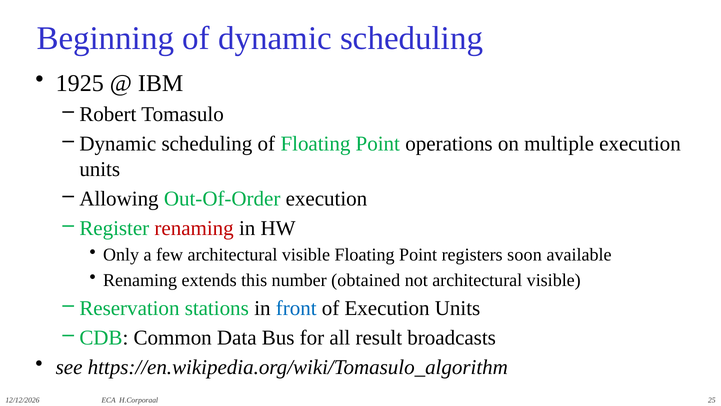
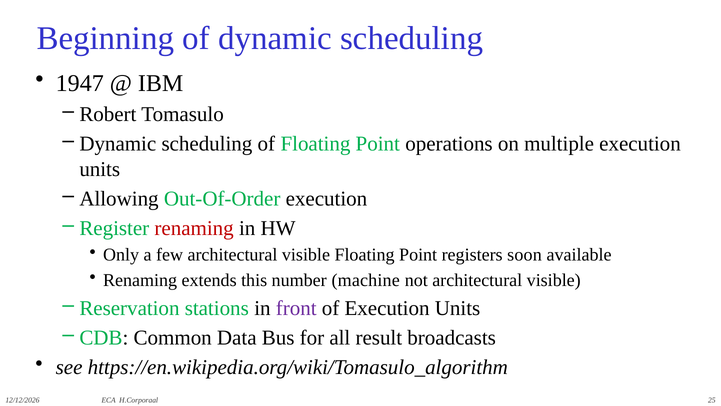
1925: 1925 -> 1947
obtained: obtained -> machine
front colour: blue -> purple
